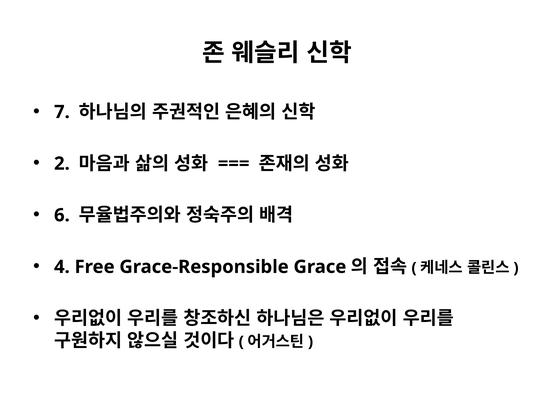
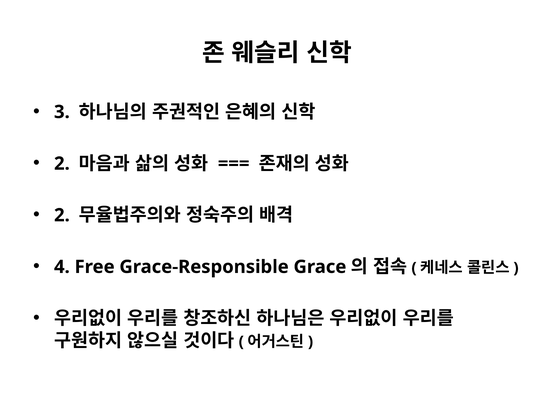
7: 7 -> 3
6 at (62, 215): 6 -> 2
